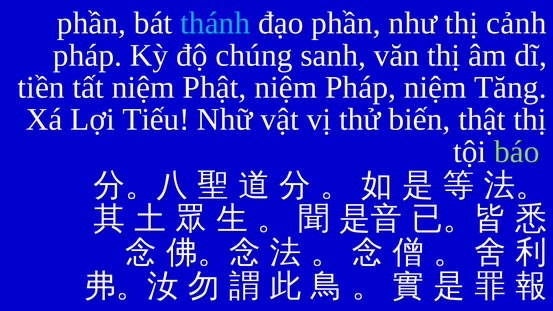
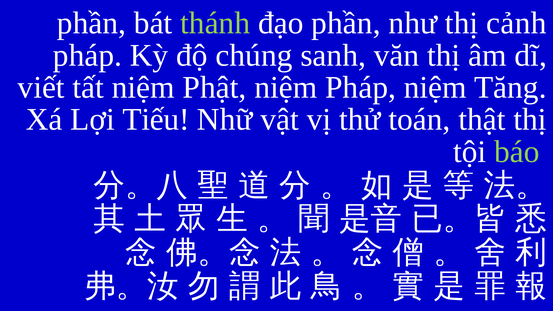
thánh colour: light blue -> light green
tiền: tiền -> viết
biến: biến -> toán
